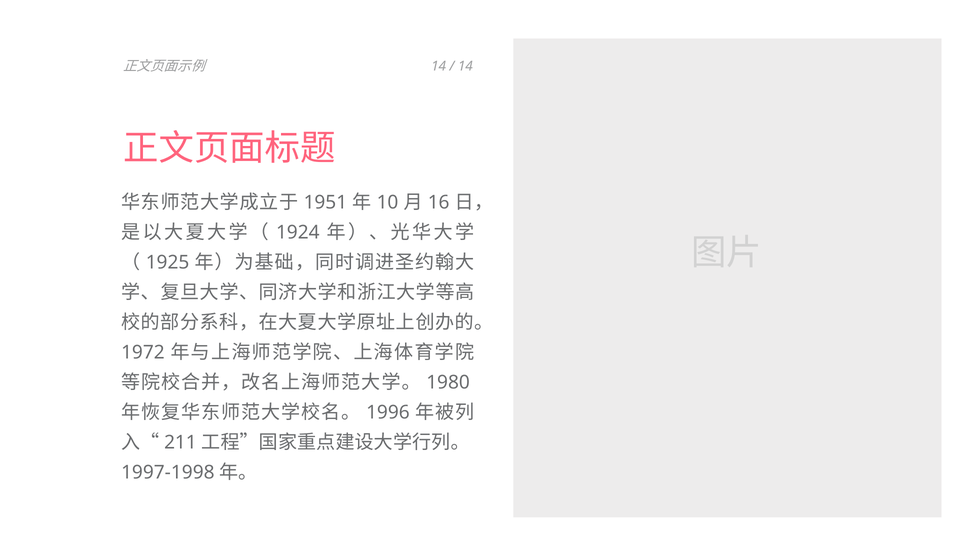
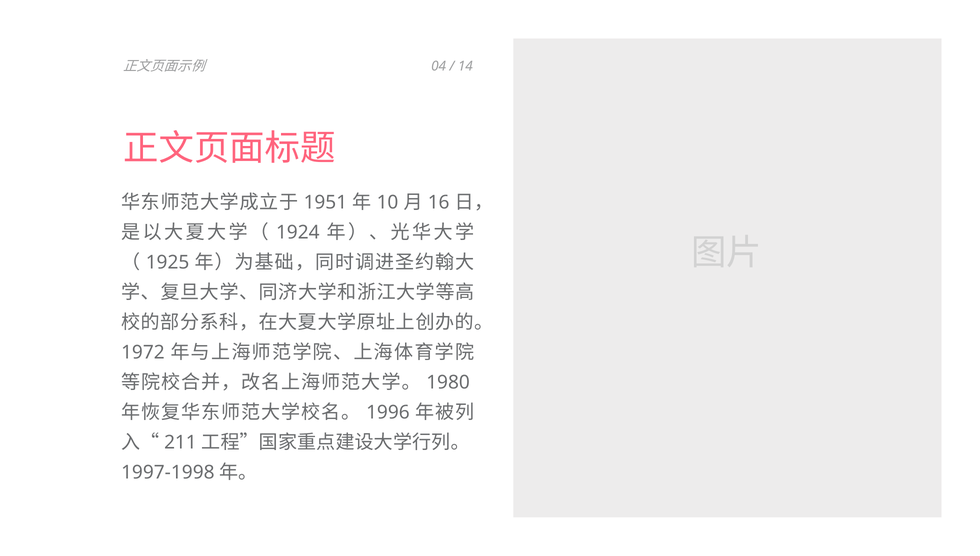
14 at (439, 66): 14 -> 04
